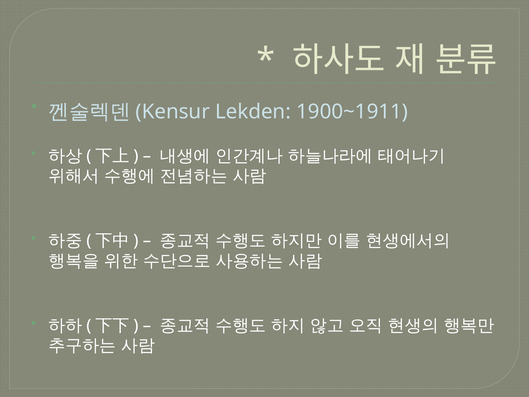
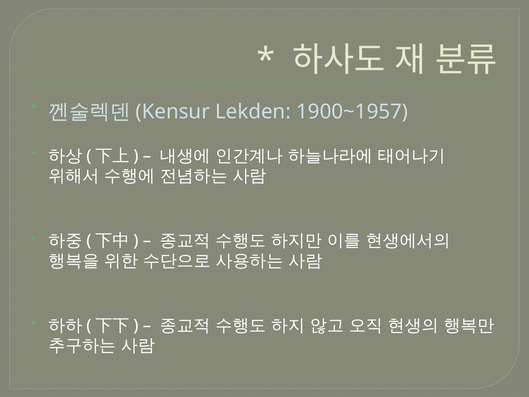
1900~1911: 1900~1911 -> 1900~1957
